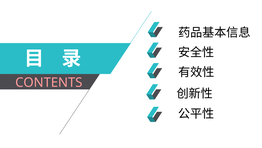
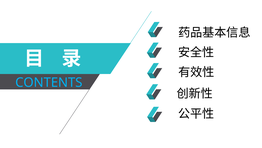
CONTENTS colour: pink -> light blue
